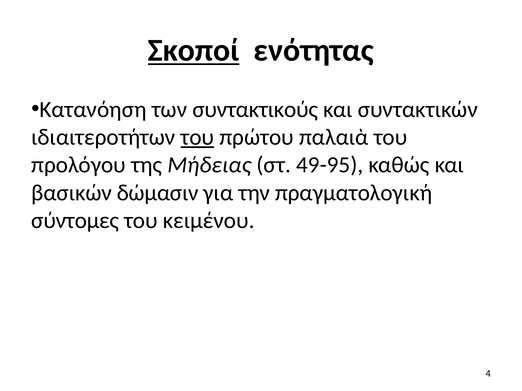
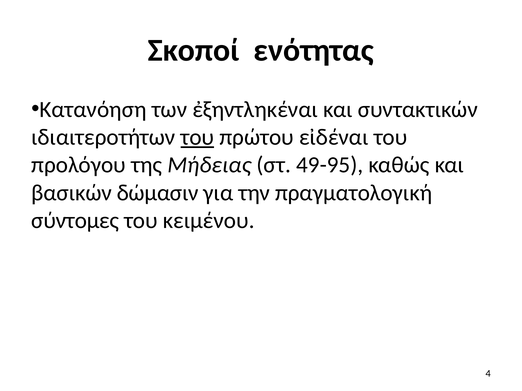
Σκοποί underline: present -> none
συντακτικούς: συντακτικούς -> ἐξηντληκέναι
παλαιὰ: παλαιὰ -> εἰδέναι
